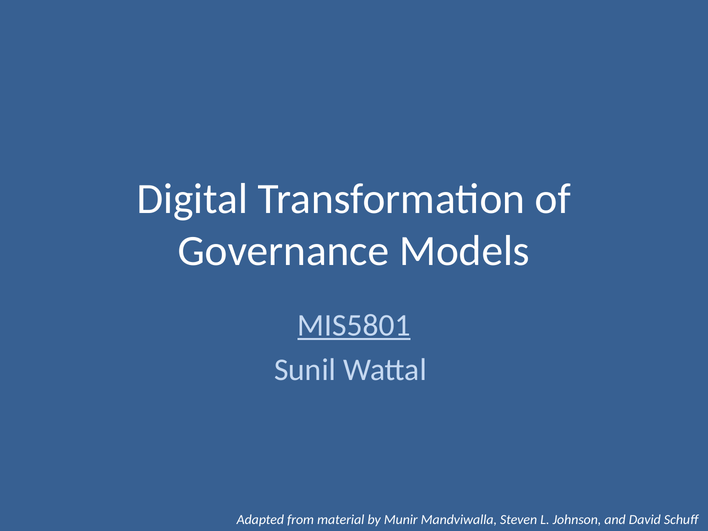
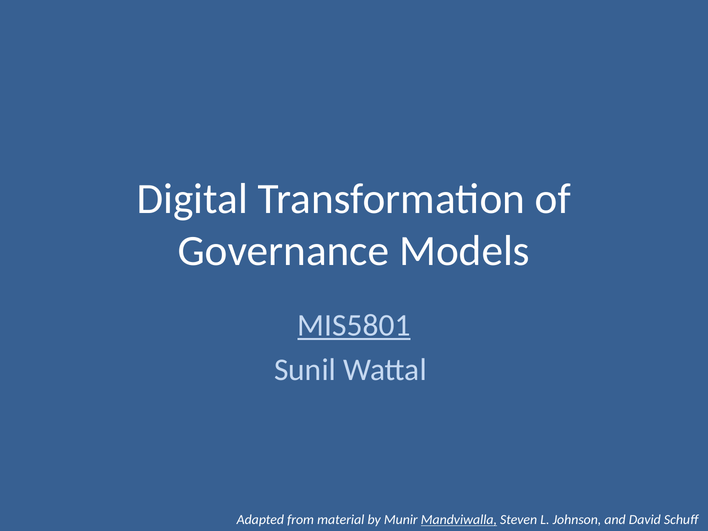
Mandviwalla underline: none -> present
